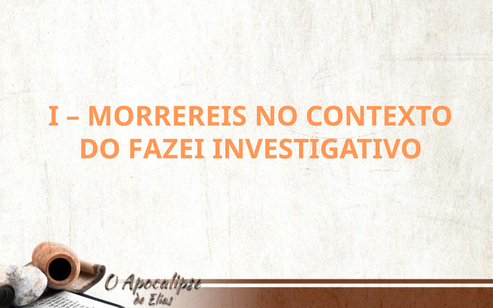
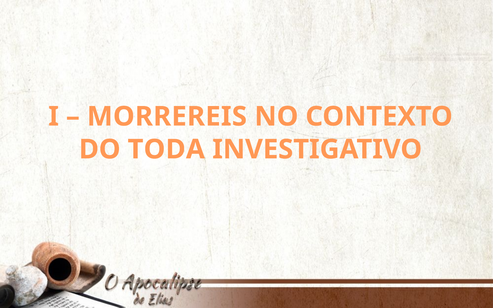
FAZEI: FAZEI -> TODA
